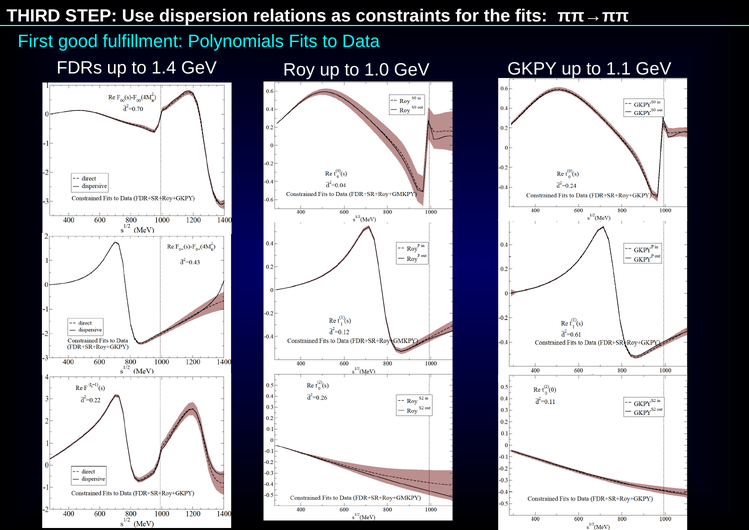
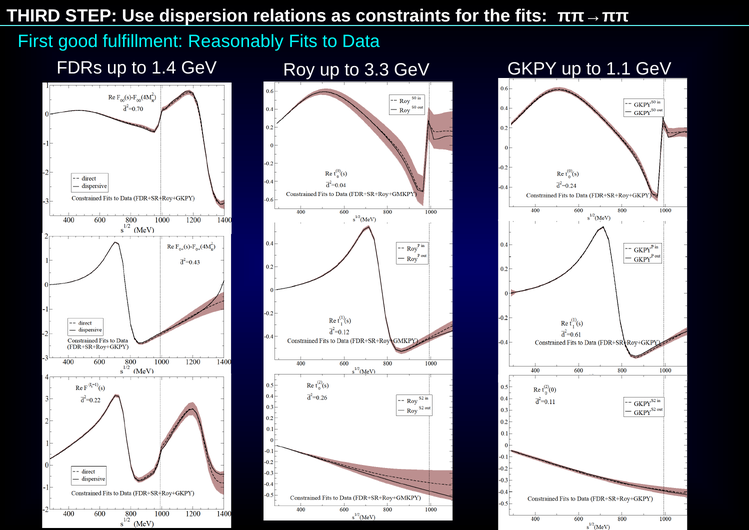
Polynomials: Polynomials -> Reasonably
1.0: 1.0 -> 3.3
